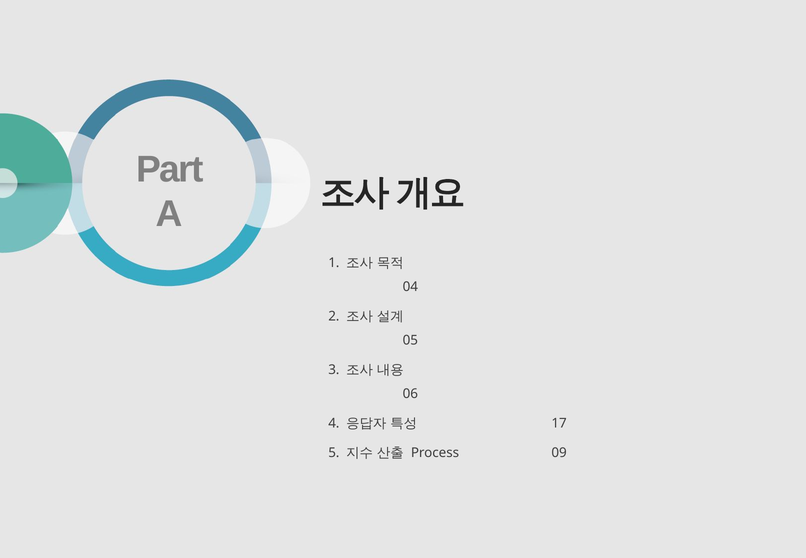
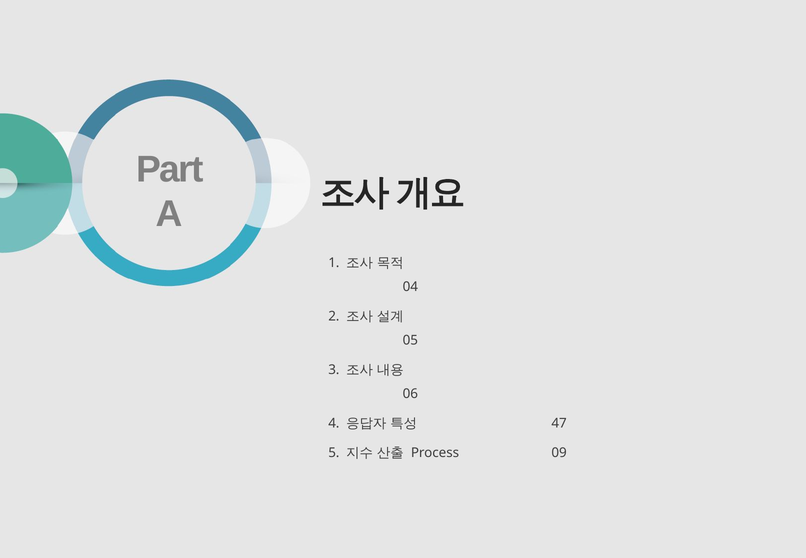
17: 17 -> 47
